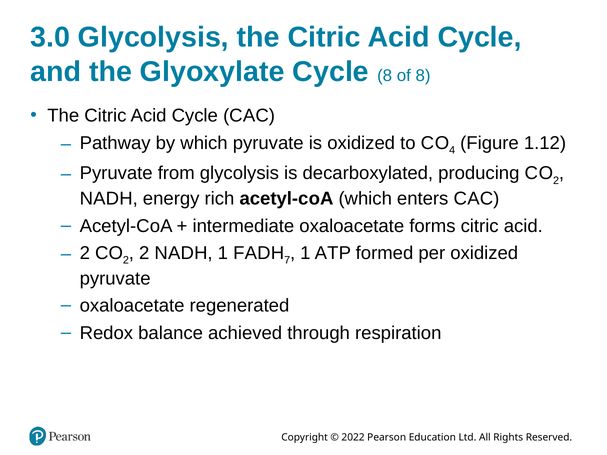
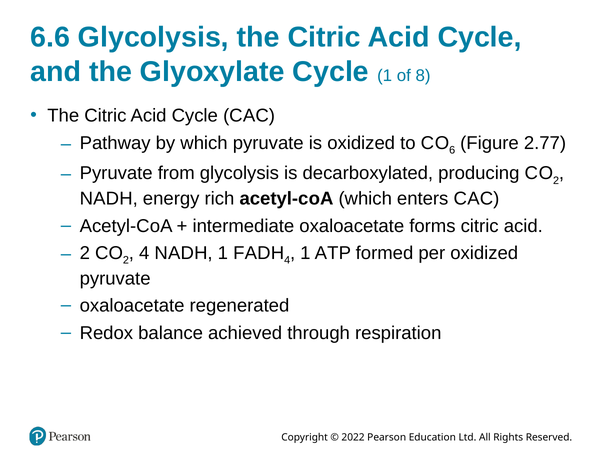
3.0: 3.0 -> 6.6
Cycle 8: 8 -> 1
4: 4 -> 6
1.12: 1.12 -> 2.77
2 at (144, 253): 2 -> 4
H 7: 7 -> 4
